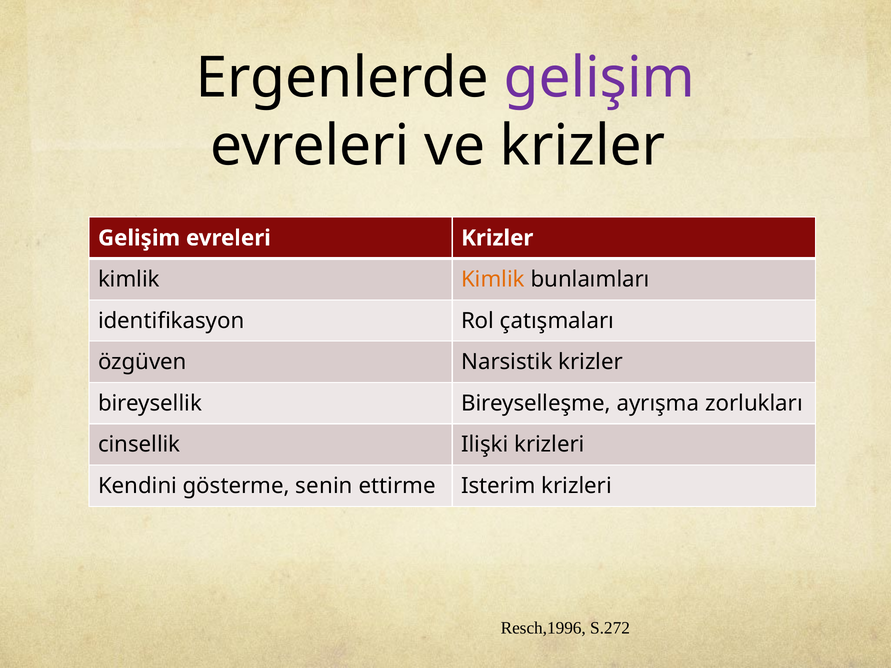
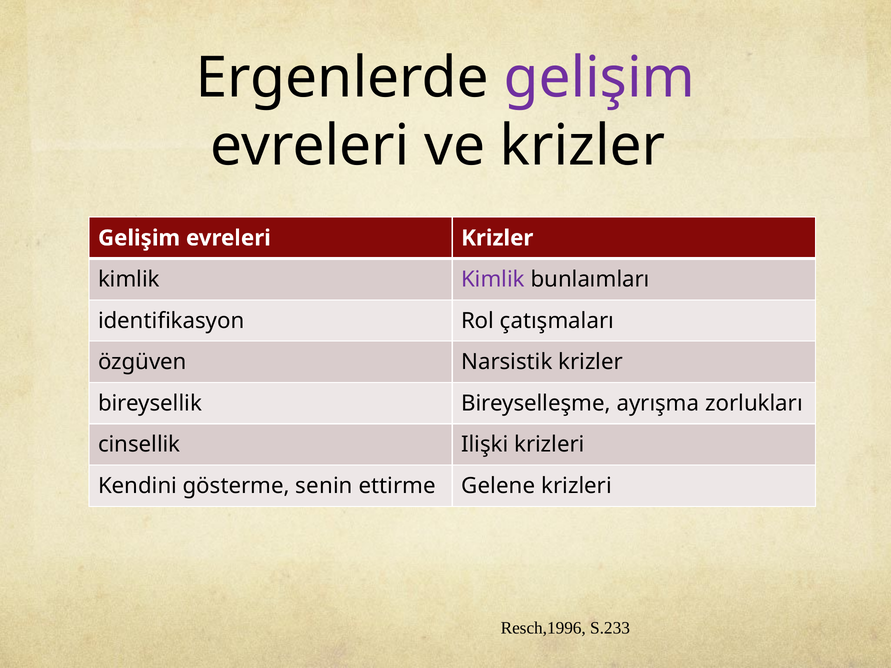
Kimlik at (493, 279) colour: orange -> purple
Isterim: Isterim -> Gelene
S.272: S.272 -> S.233
